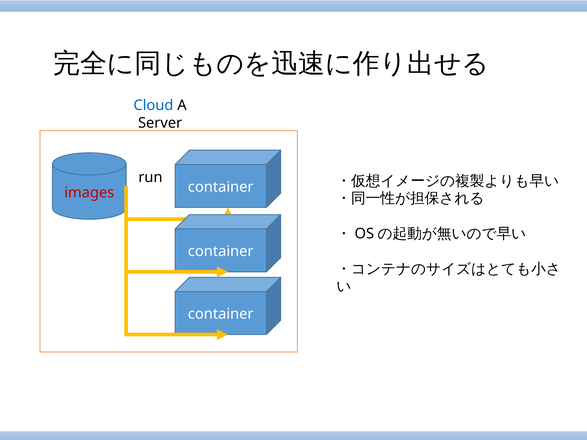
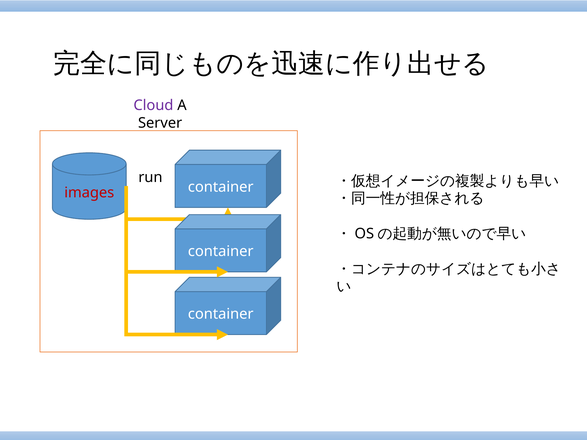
Cloud colour: blue -> purple
